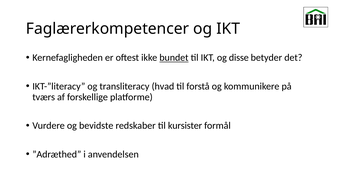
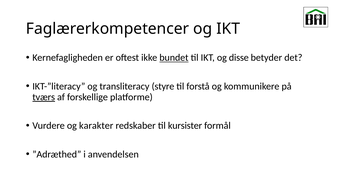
hvad: hvad -> styre
tværs underline: none -> present
bevidste: bevidste -> karakter
